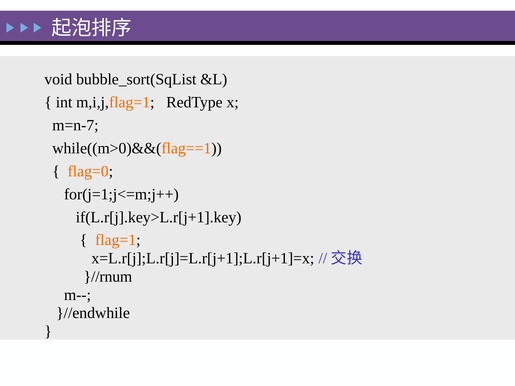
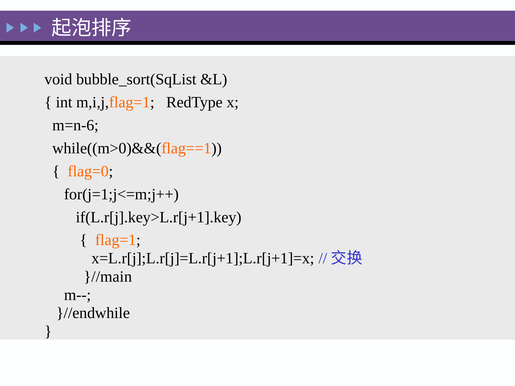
m=n-7: m=n-7 -> m=n-6
}//rnum: }//rnum -> }//main
